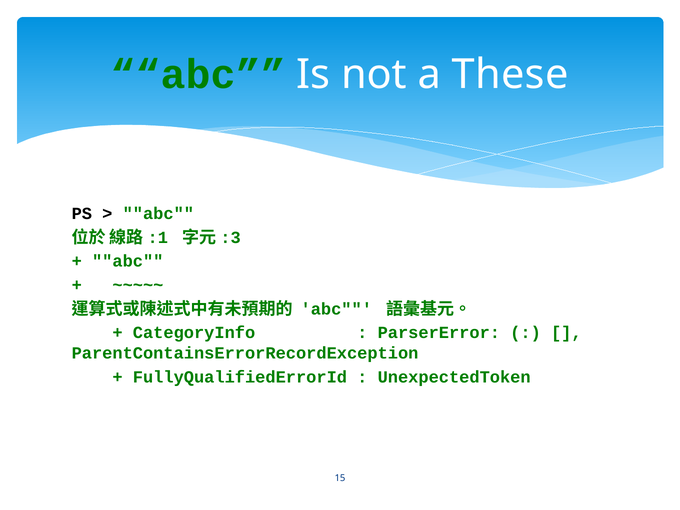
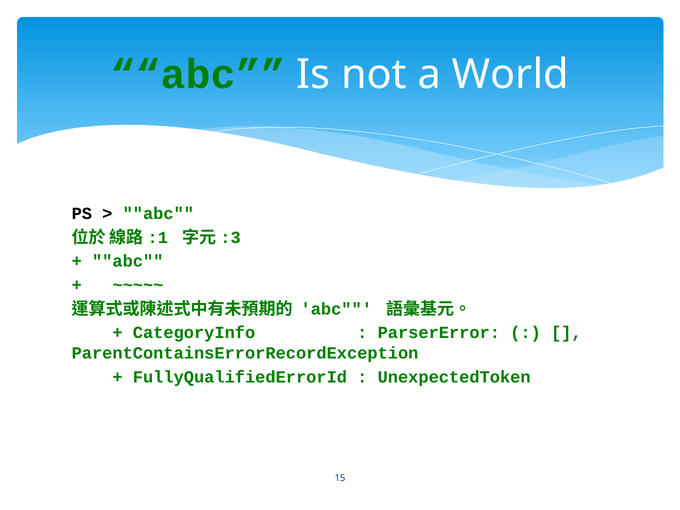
These: These -> World
